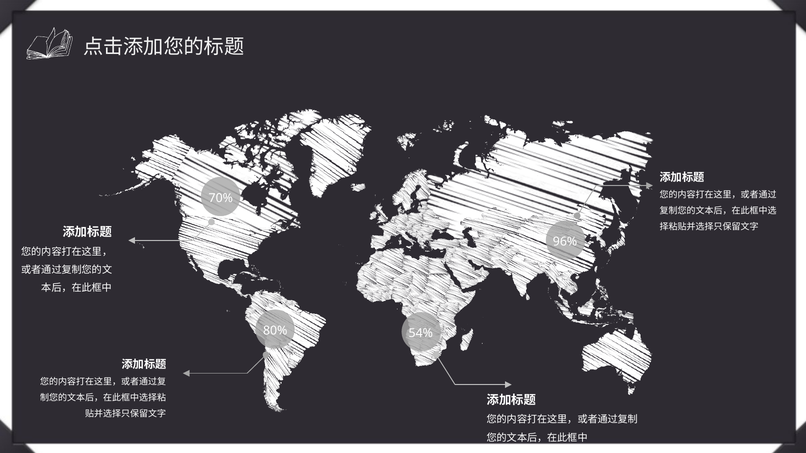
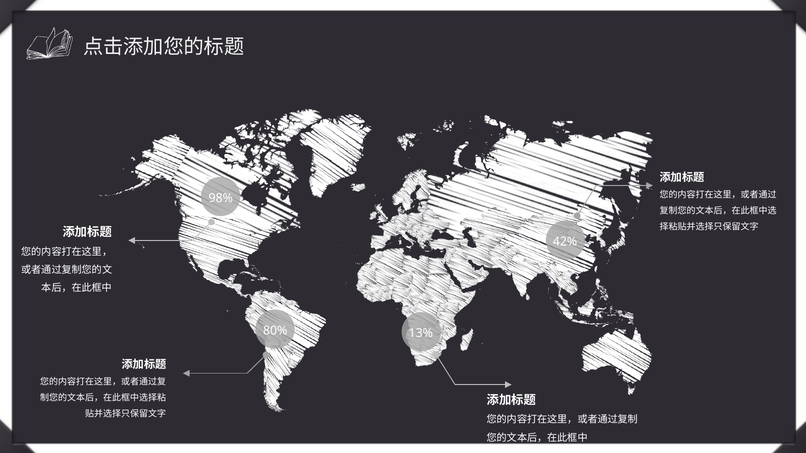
70%: 70% -> 98%
96%: 96% -> 42%
54%: 54% -> 13%
